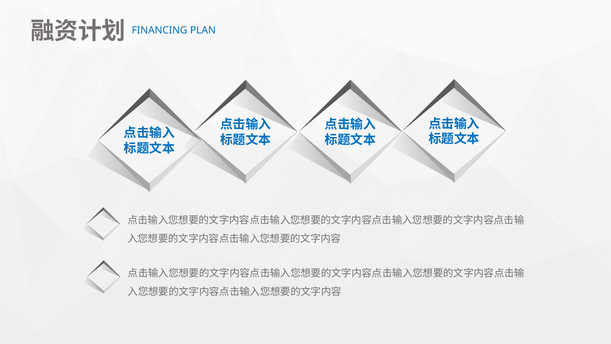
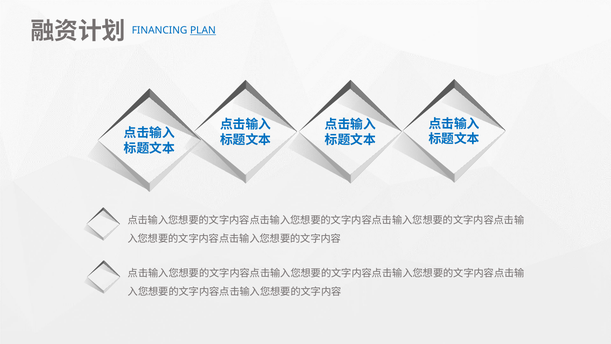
PLAN underline: none -> present
